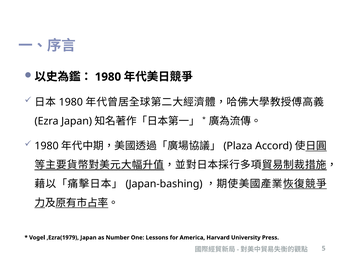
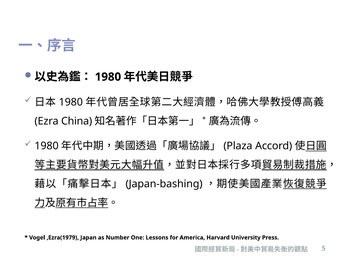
Japan at (77, 121): Japan -> China
